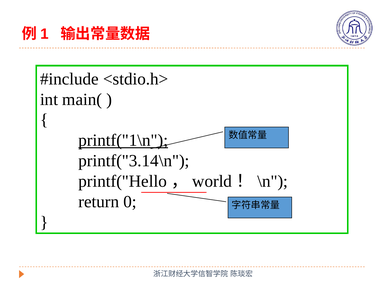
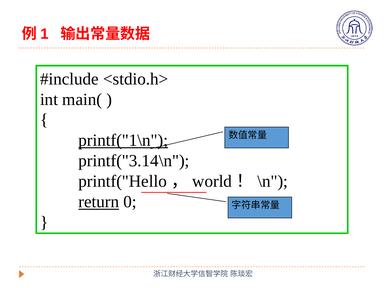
return underline: none -> present
